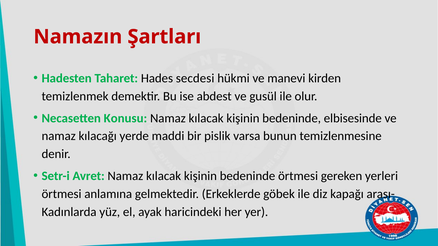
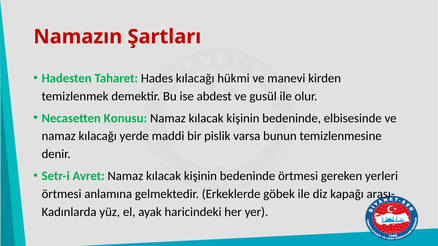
Hades secdesi: secdesi -> kılacağı
